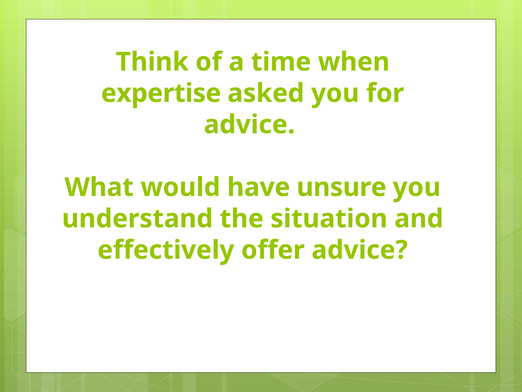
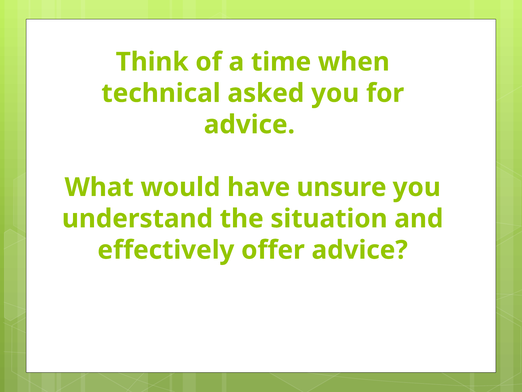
expertise: expertise -> technical
